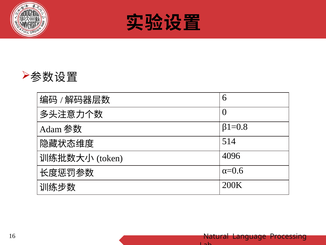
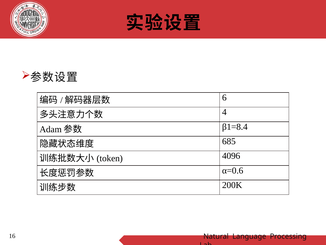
0: 0 -> 4
β1=0.8: β1=0.8 -> β1=8.4
514: 514 -> 685
